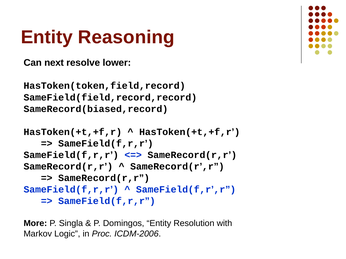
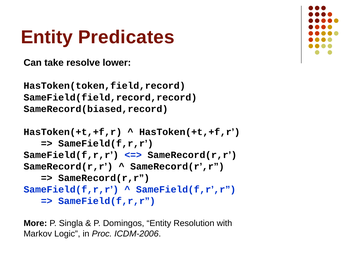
Reasoning: Reasoning -> Predicates
next: next -> take
